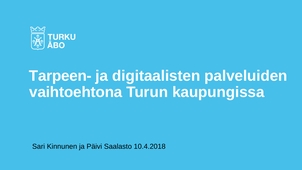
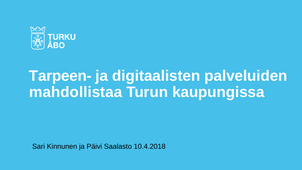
vaihtoehtona: vaihtoehtona -> mahdollistaa
